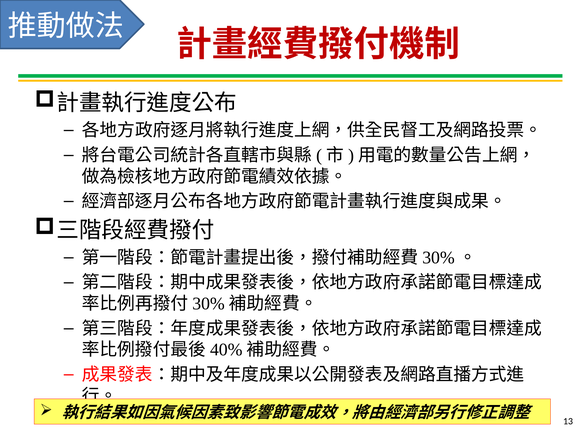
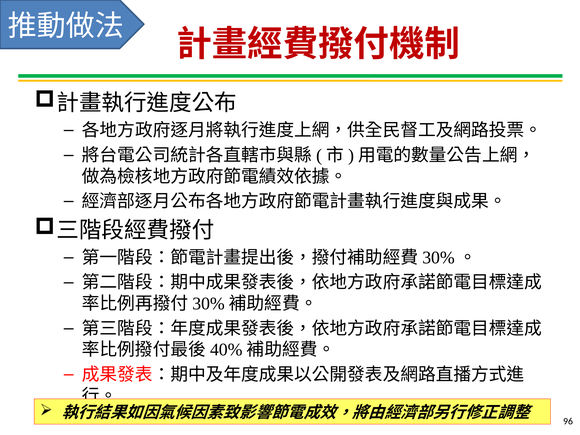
13: 13 -> 96
